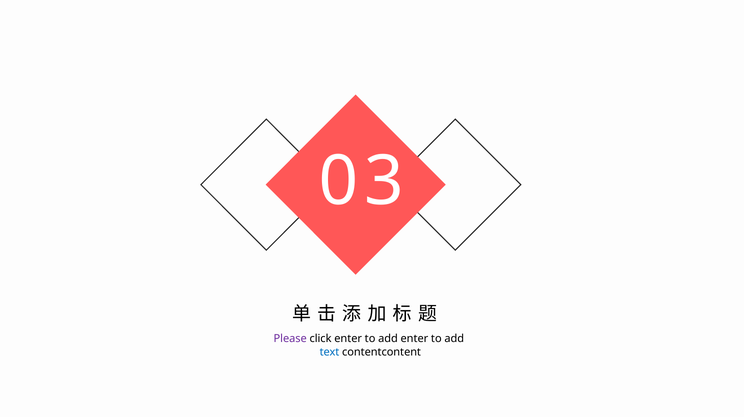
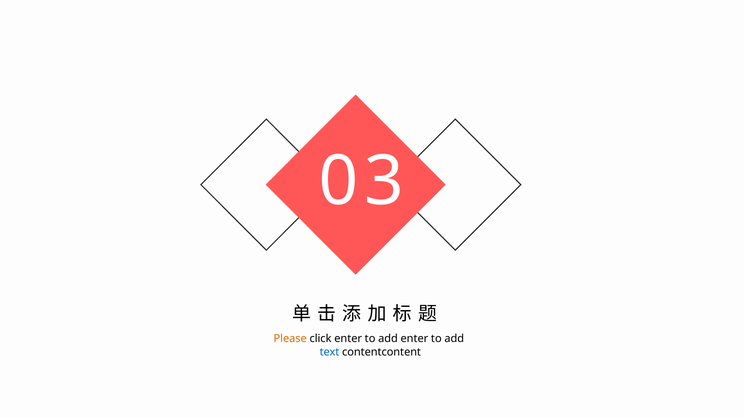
Please colour: purple -> orange
